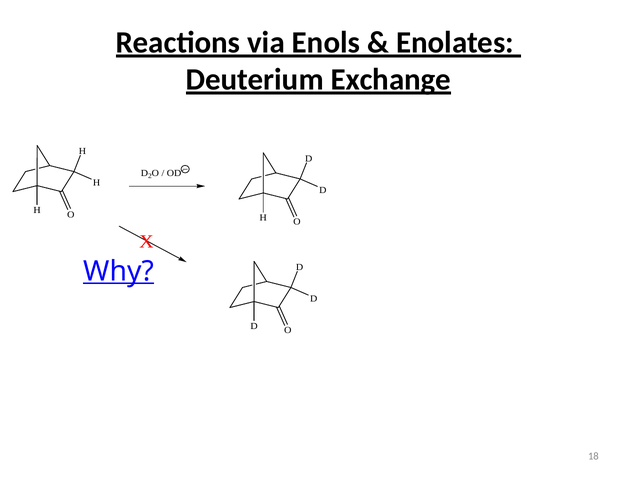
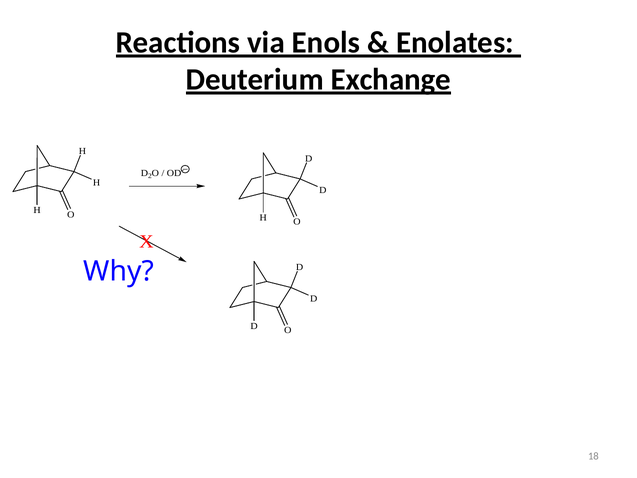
Why underline: present -> none
